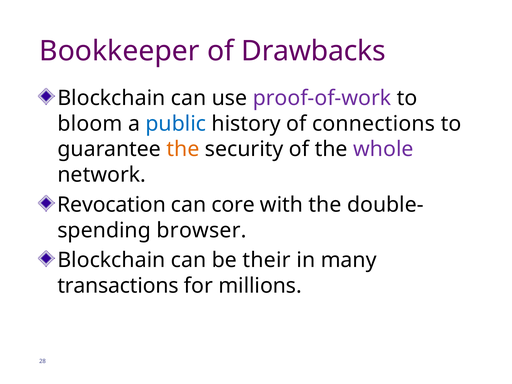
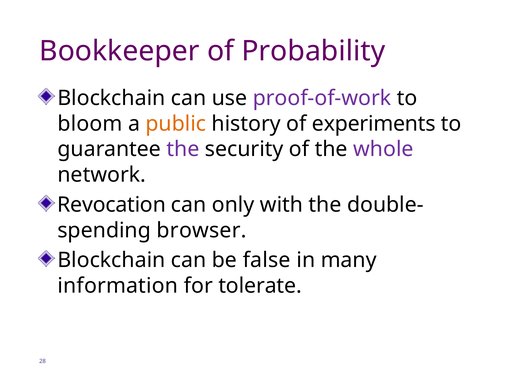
Drawbacks: Drawbacks -> Probability
public colour: blue -> orange
connections: connections -> experiments
the at (183, 149) colour: orange -> purple
core: core -> only
their: their -> false
transactions: transactions -> information
millions: millions -> tolerate
